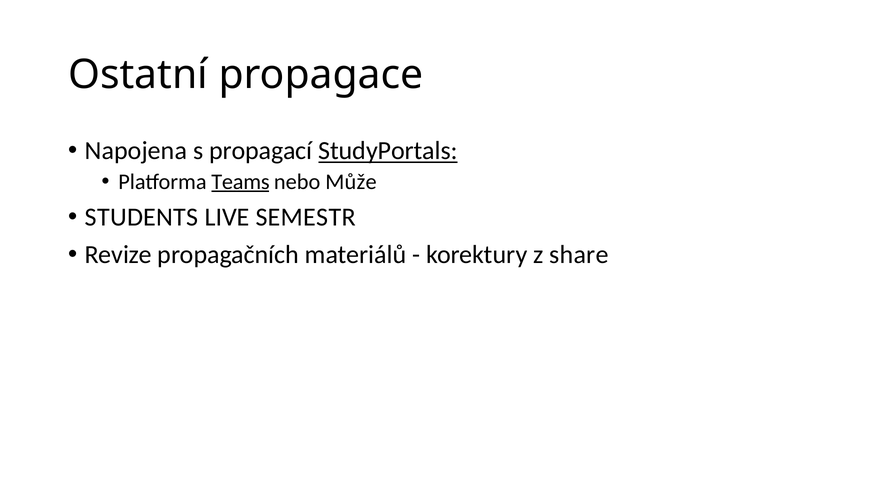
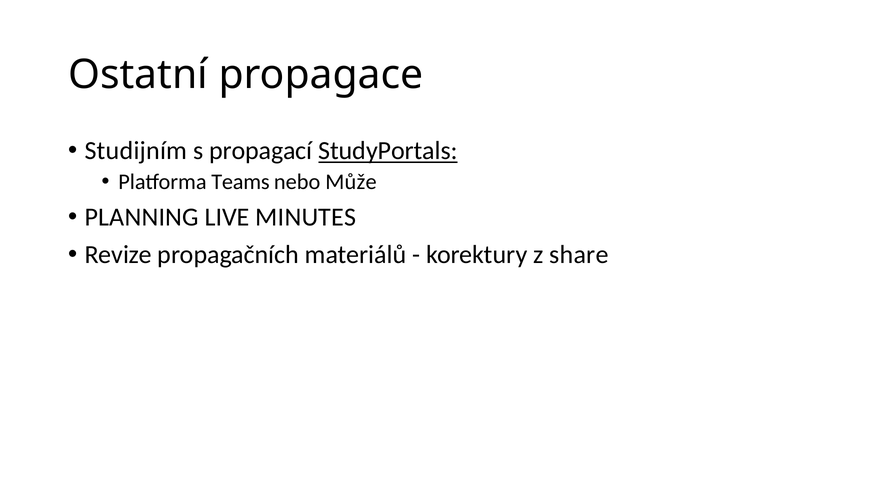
Napojena: Napojena -> Studijním
Teams underline: present -> none
STUDENTS: STUDENTS -> PLANNING
SEMESTR: SEMESTR -> MINUTES
